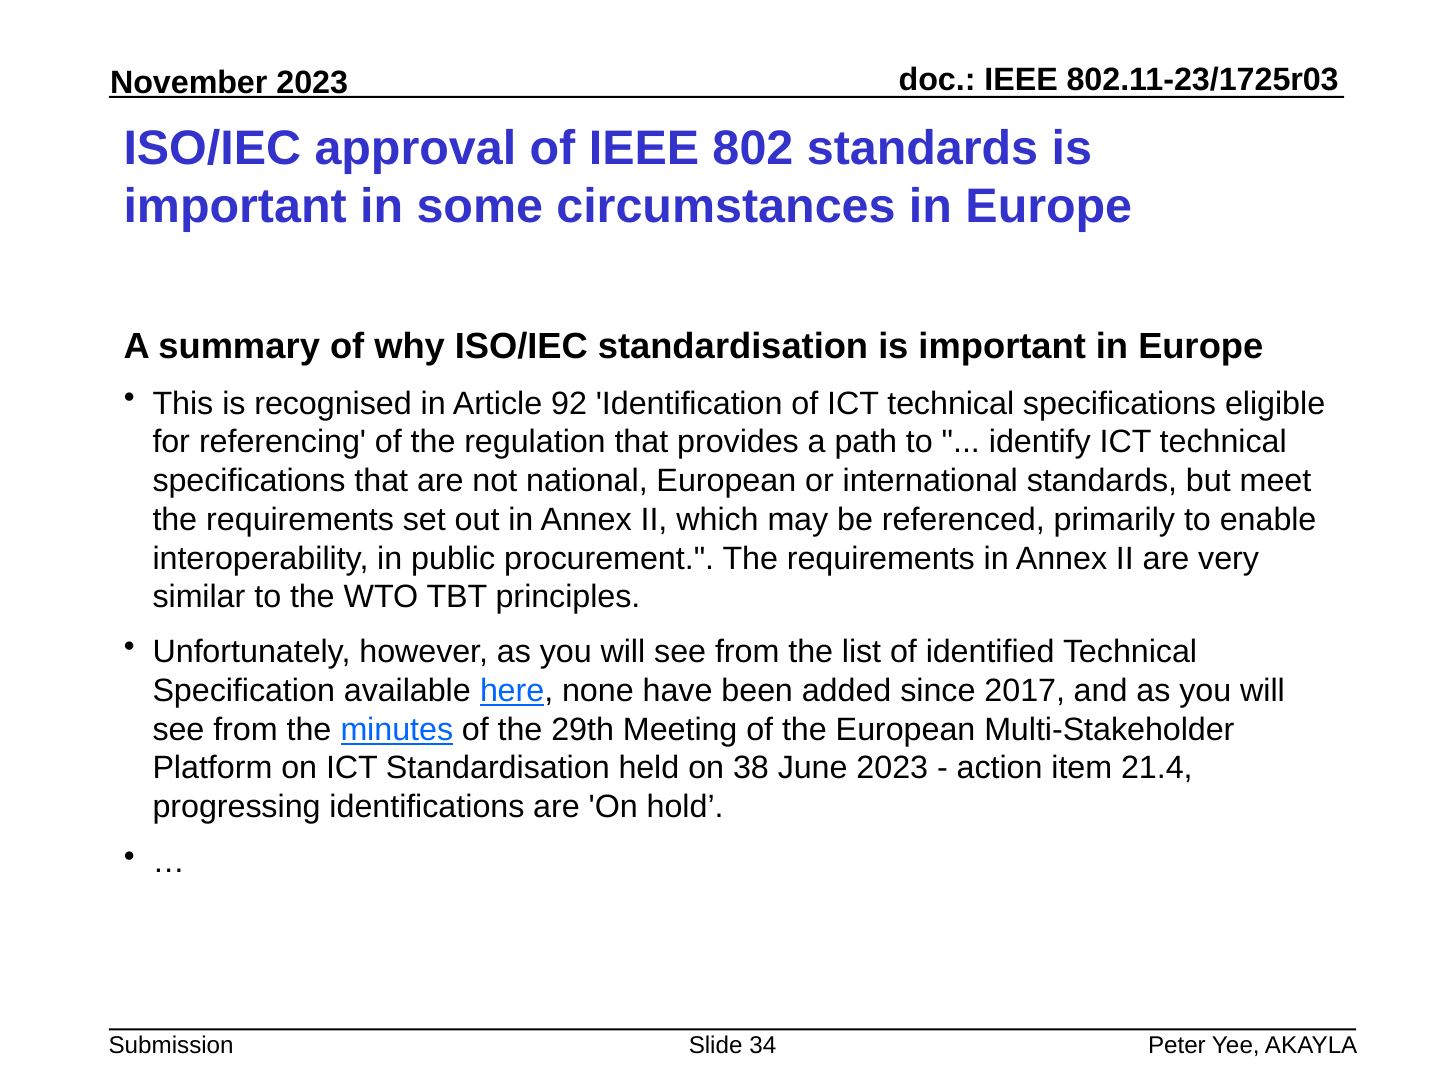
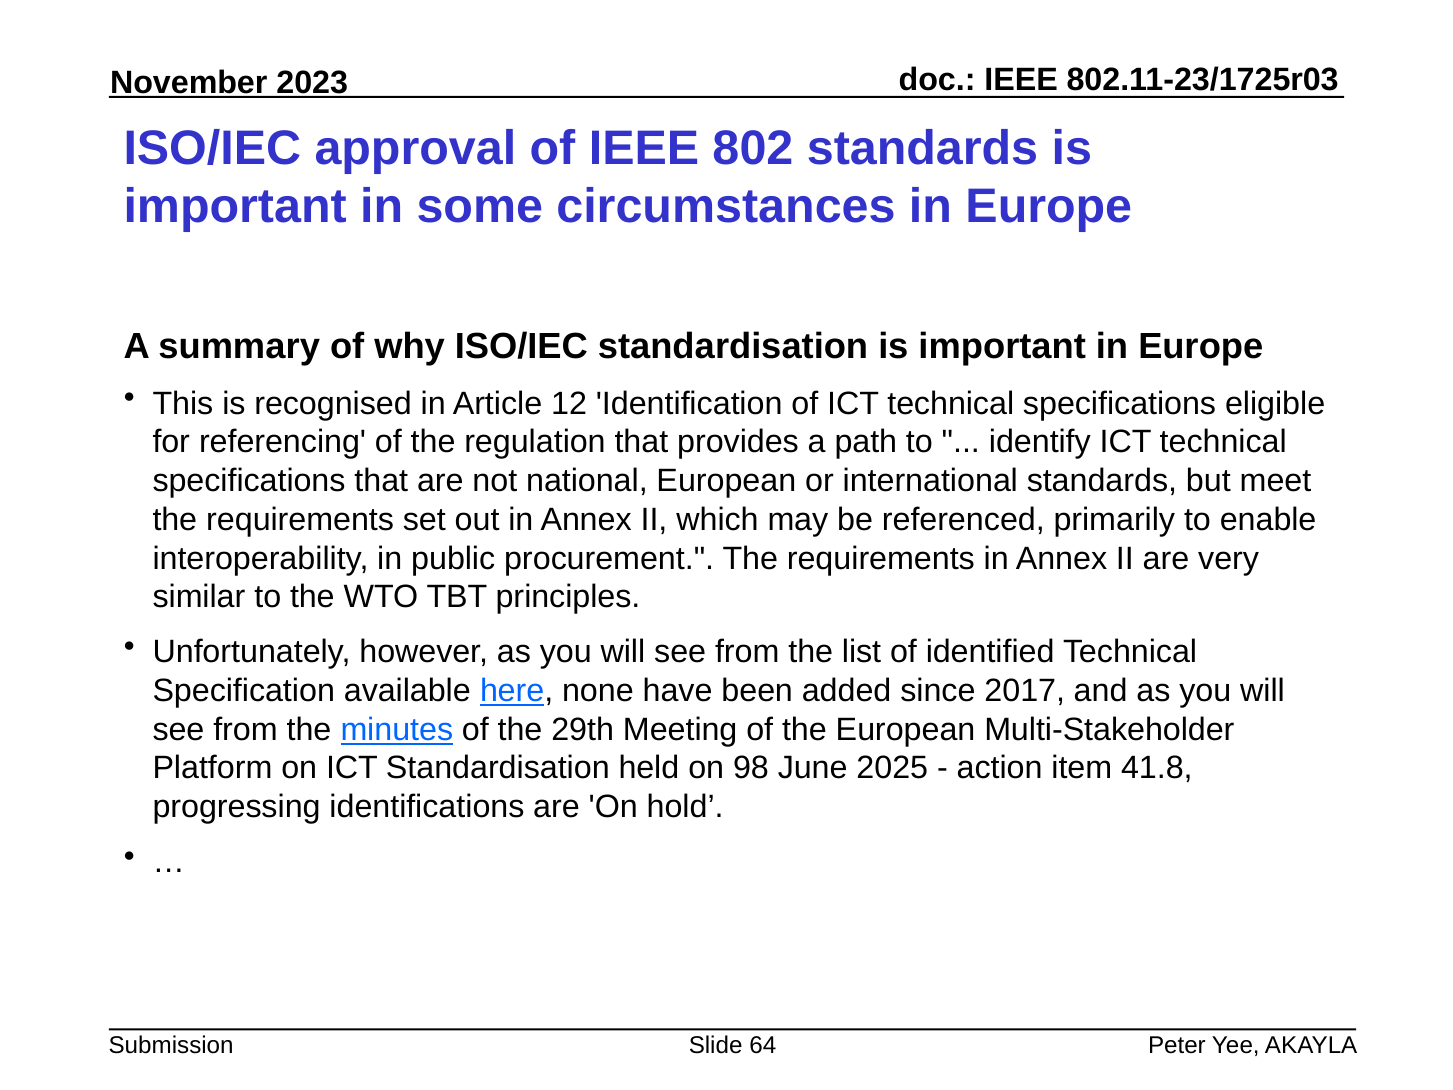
92: 92 -> 12
38: 38 -> 98
June 2023: 2023 -> 2025
21.4: 21.4 -> 41.8
34: 34 -> 64
